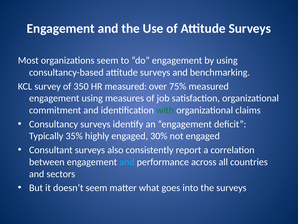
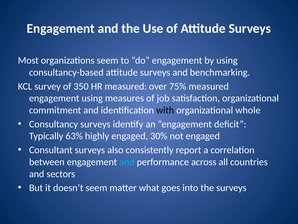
with colour: green -> black
claims: claims -> whole
35%: 35% -> 63%
